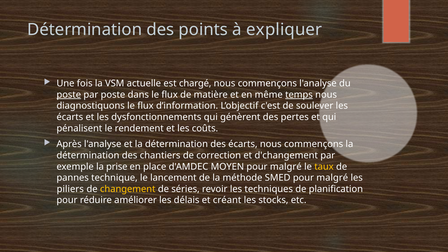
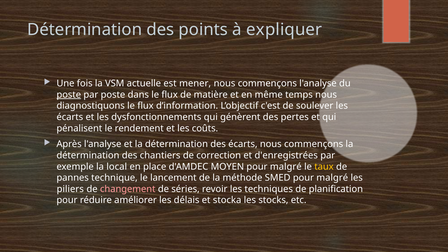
chargé: chargé -> mener
temps underline: present -> none
d'changement: d'changement -> d'enregistrées
prise: prise -> local
changement colour: yellow -> pink
créant: créant -> stocka
